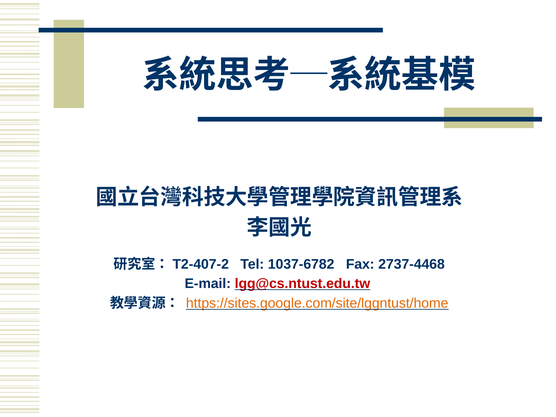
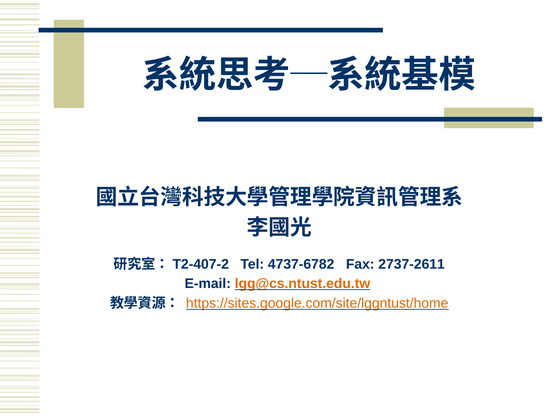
1037-6782: 1037-6782 -> 4737-6782
2737-4468: 2737-4468 -> 2737-2611
lgg@cs.ntust.edu.tw colour: red -> orange
